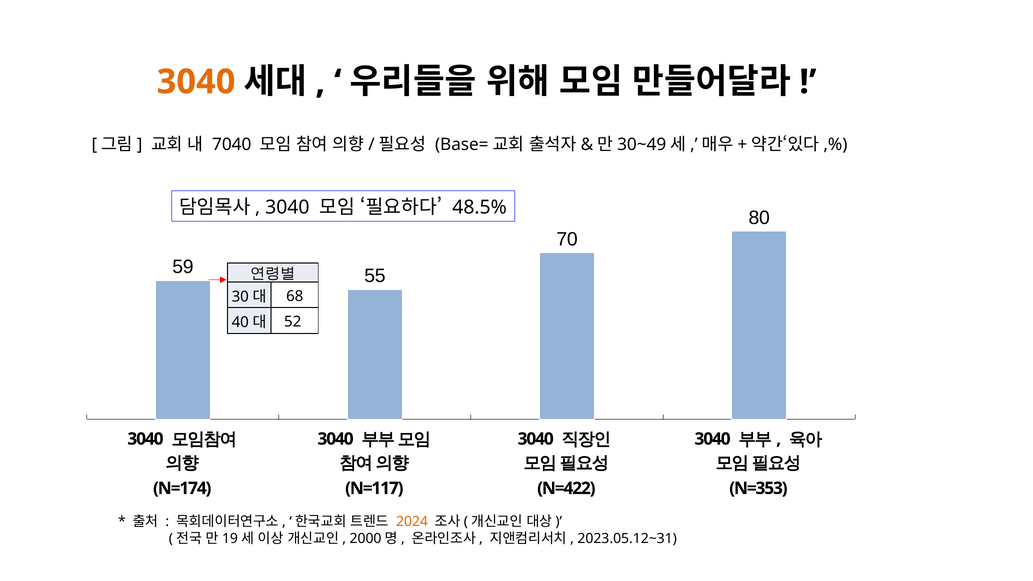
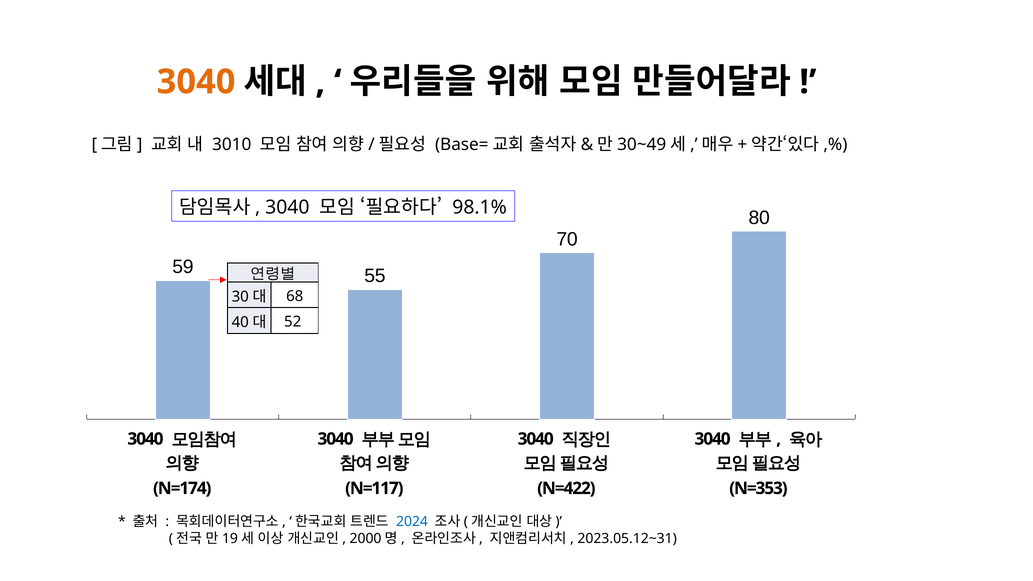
7040: 7040 -> 3010
48.5%: 48.5% -> 98.1%
2024 colour: orange -> blue
